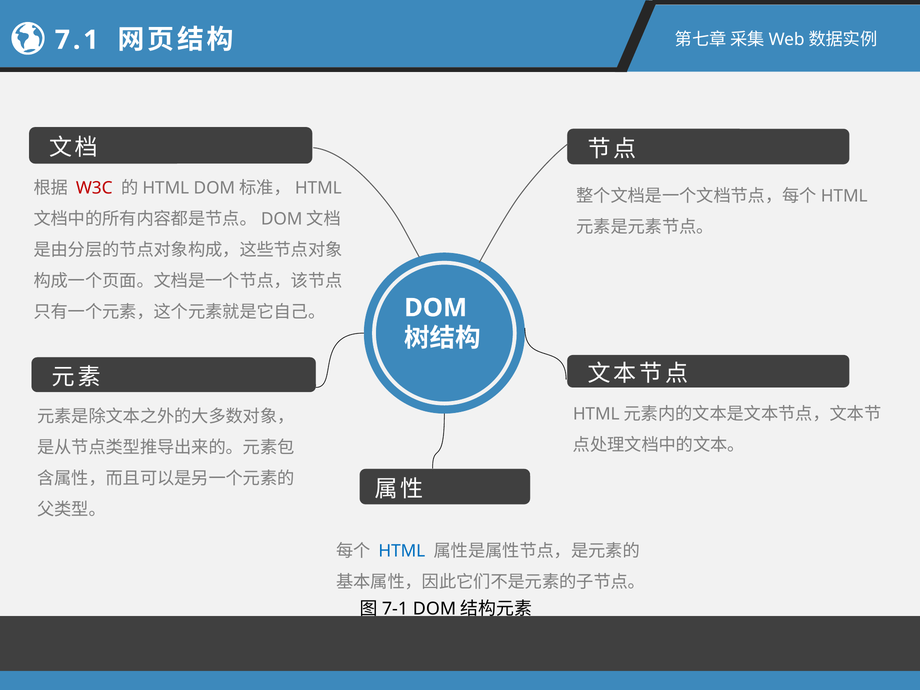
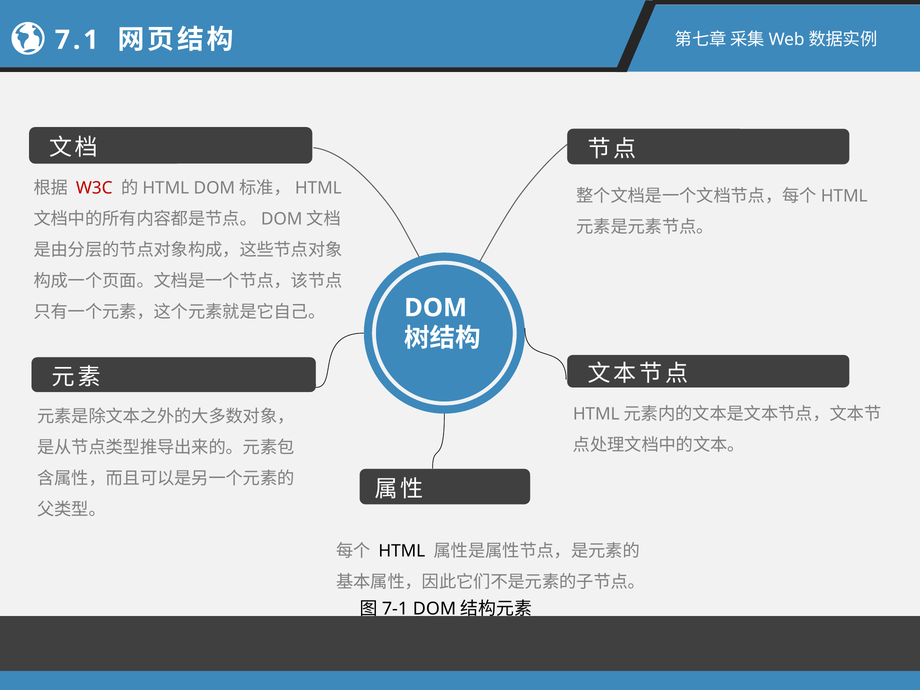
HTML colour: blue -> black
